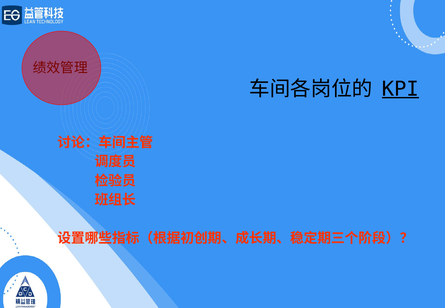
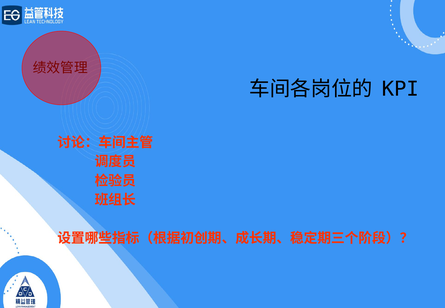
KPI underline: present -> none
